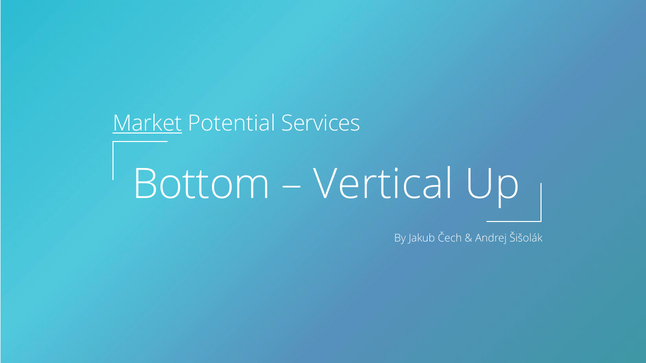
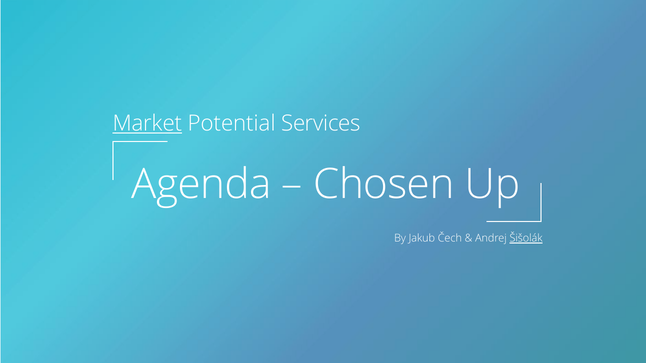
Bottom: Bottom -> Agenda
Vertical: Vertical -> Chosen
Šišolák underline: none -> present
